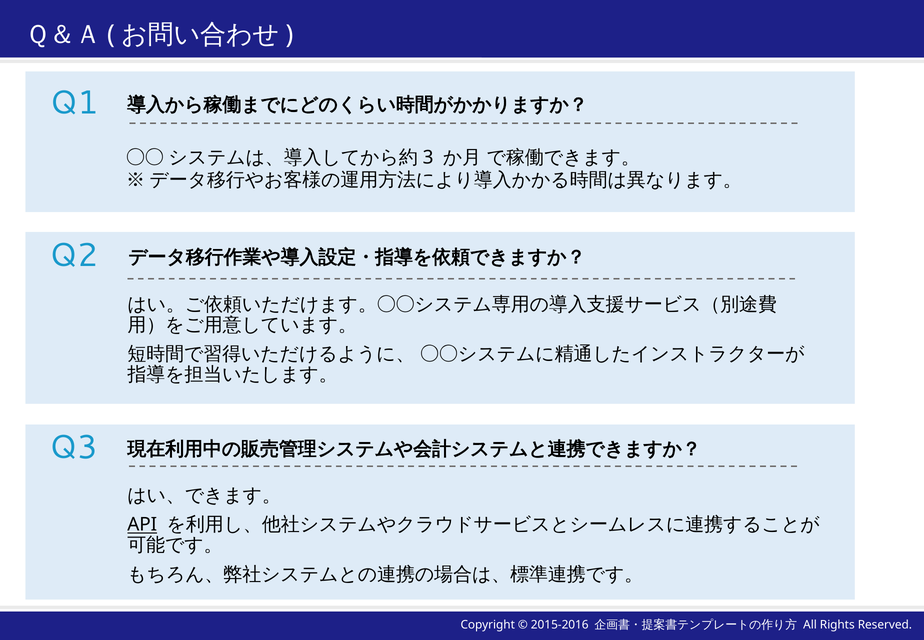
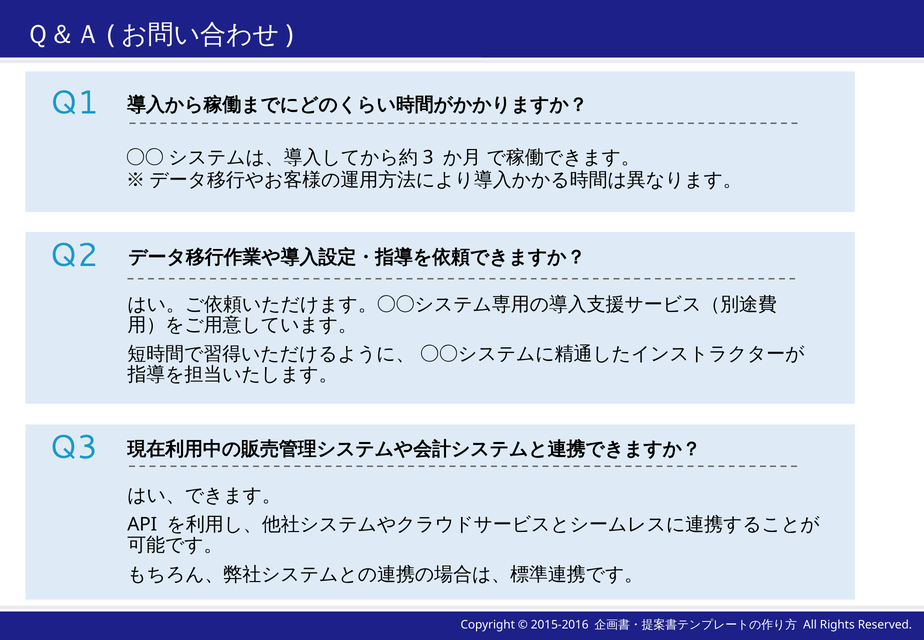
API underline: present -> none
